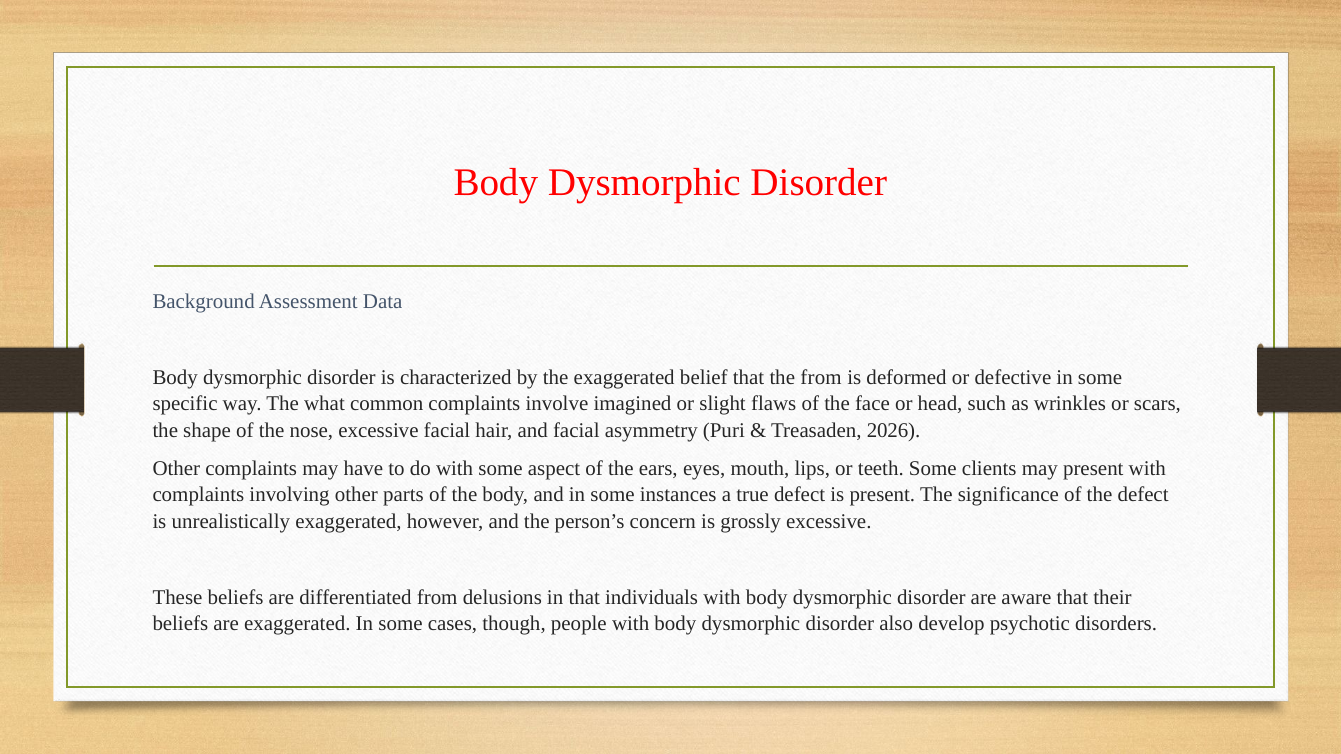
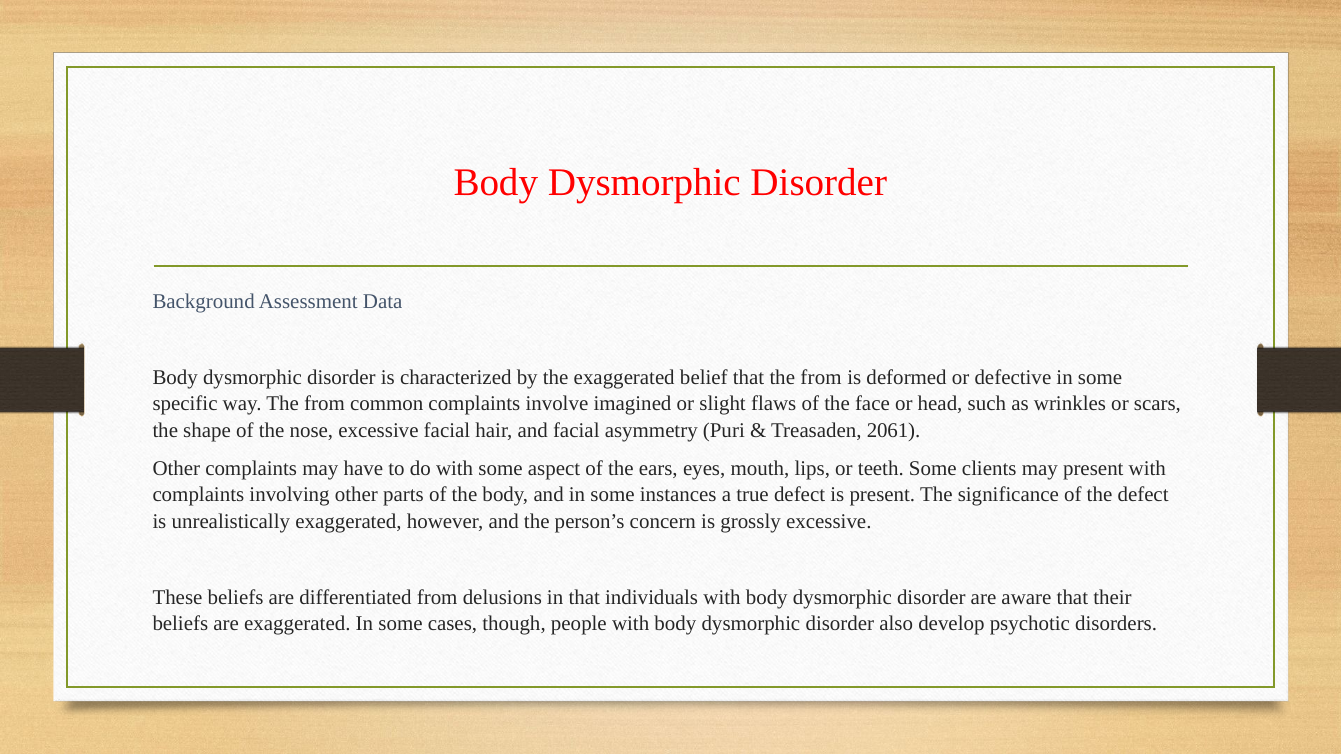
way The what: what -> from
2026: 2026 -> 2061
